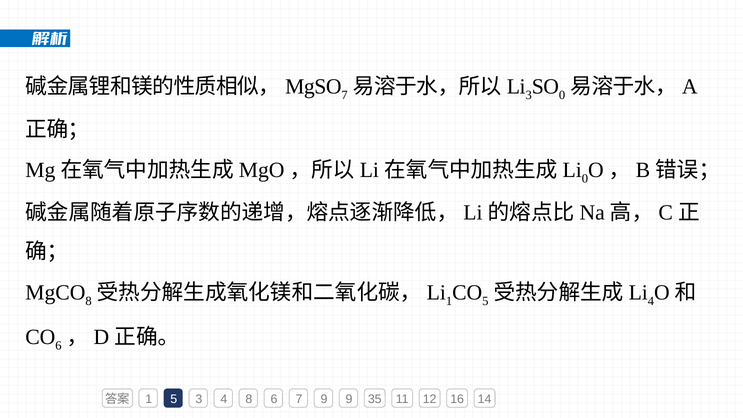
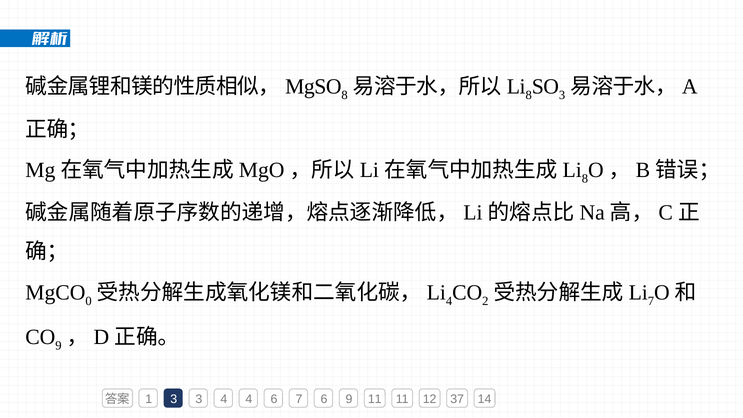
7 at (345, 95): 7 -> 8
3 at (529, 95): 3 -> 8
0 at (562, 95): 0 -> 3
0 at (585, 179): 0 -> 8
8 at (89, 301): 8 -> 0
1 at (449, 301): 1 -> 4
5 at (485, 301): 5 -> 2
4 at (651, 301): 4 -> 7
6 at (58, 345): 6 -> 9
1 5: 5 -> 3
4 8: 8 -> 4
7 9: 9 -> 6
9 35: 35 -> 11
16: 16 -> 37
